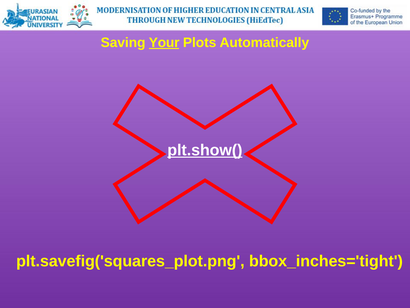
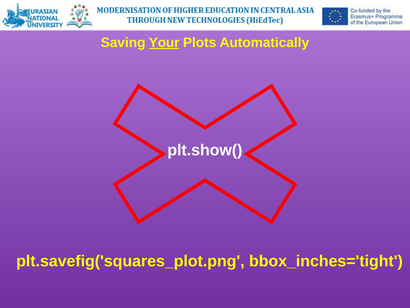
plt.show( underline: present -> none
